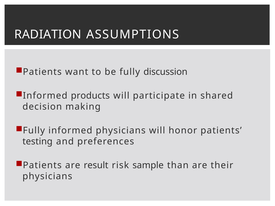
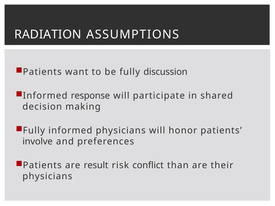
products: products -> response
testing: testing -> involve
sample: sample -> conflict
